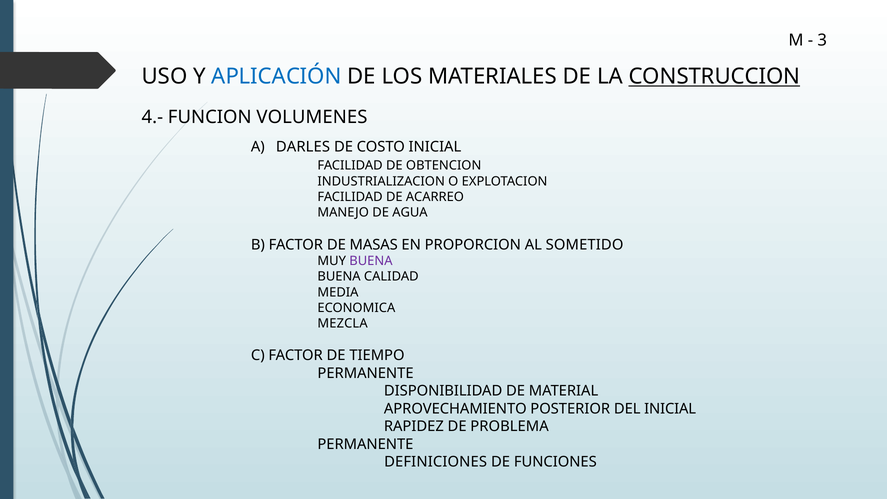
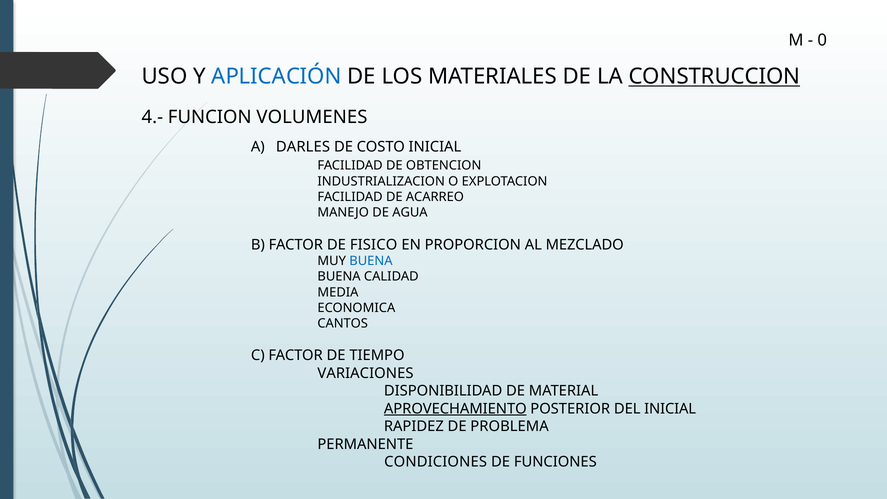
3: 3 -> 0
MASAS: MASAS -> FISICO
SOMETIDO: SOMETIDO -> MEZCLADO
BUENA at (371, 261) colour: purple -> blue
MEZCLA: MEZCLA -> CANTOS
PERMANENTE at (366, 373): PERMANENTE -> VARIACIONES
APROVECHAMIENTO underline: none -> present
DEFINICIONES: DEFINICIONES -> CONDICIONES
